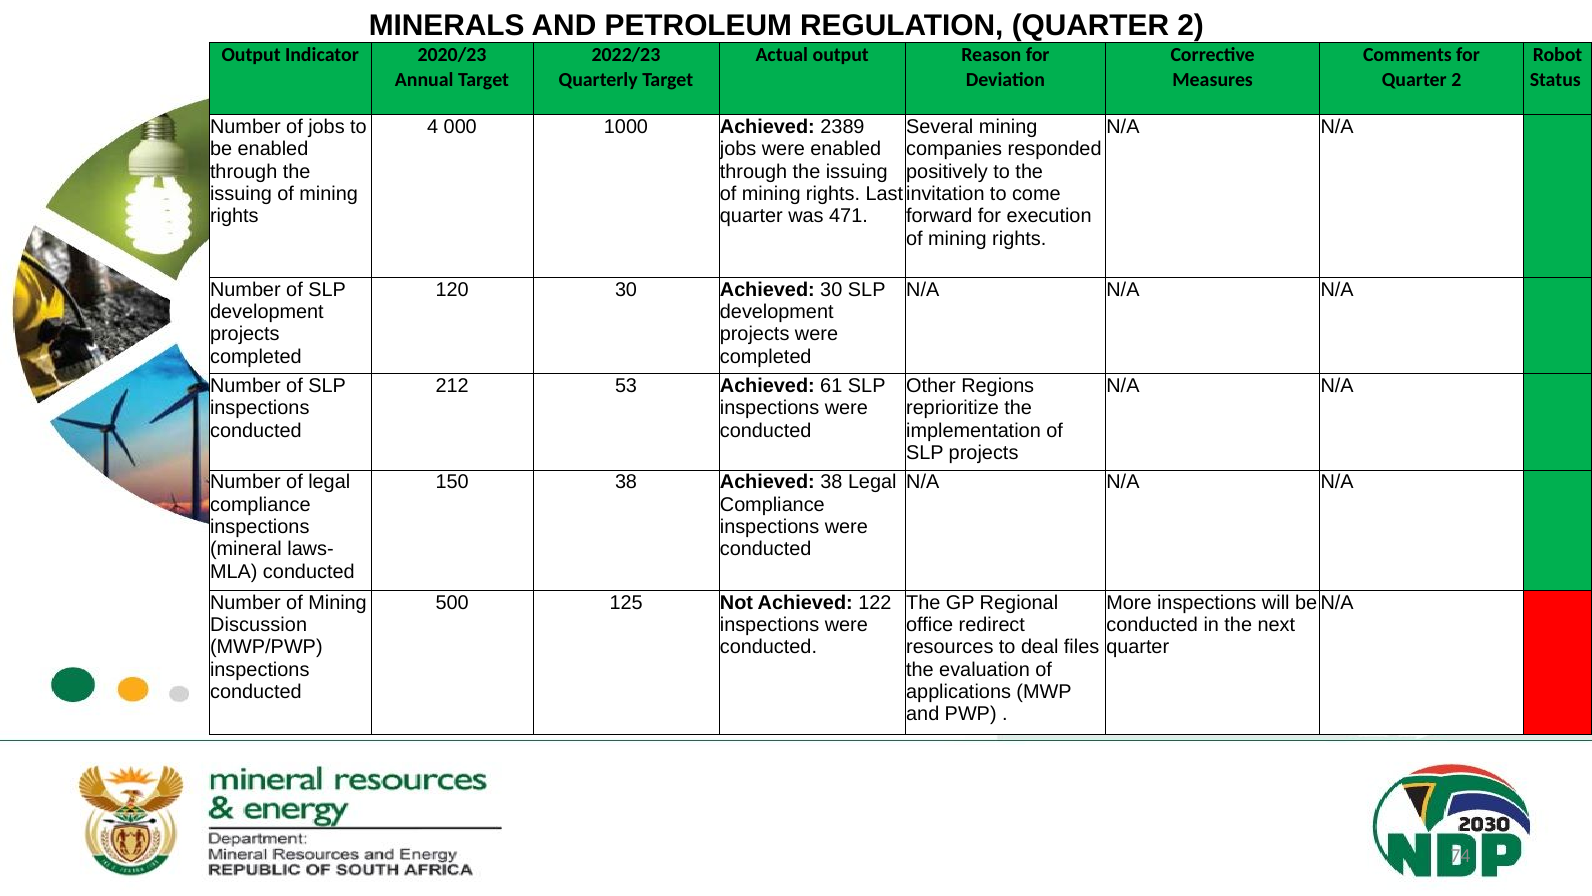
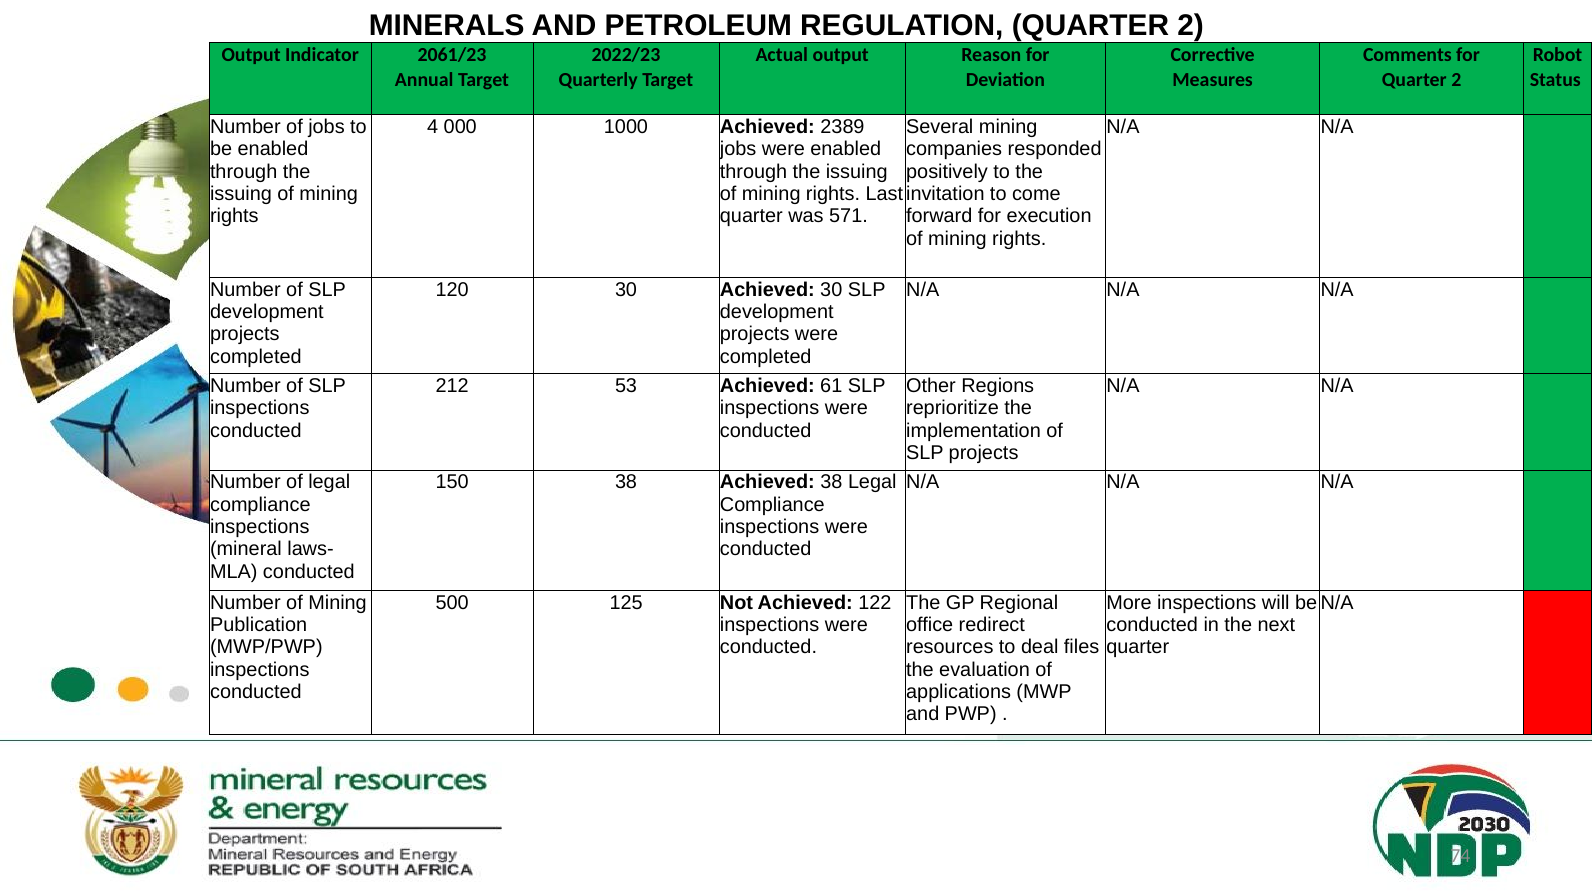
2020/23: 2020/23 -> 2061/23
471: 471 -> 571
Discussion: Discussion -> Publication
